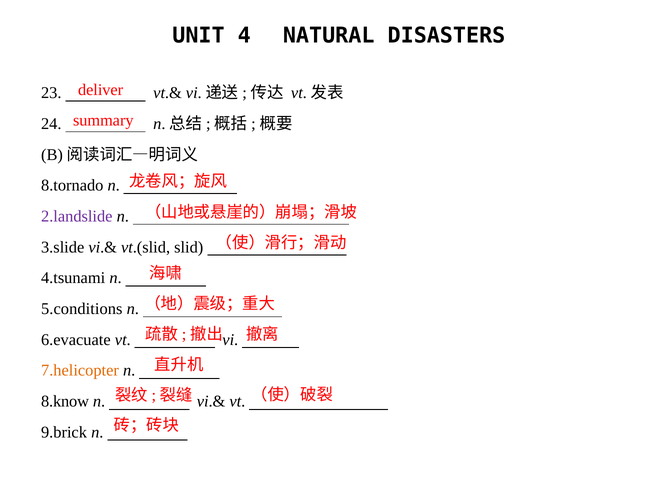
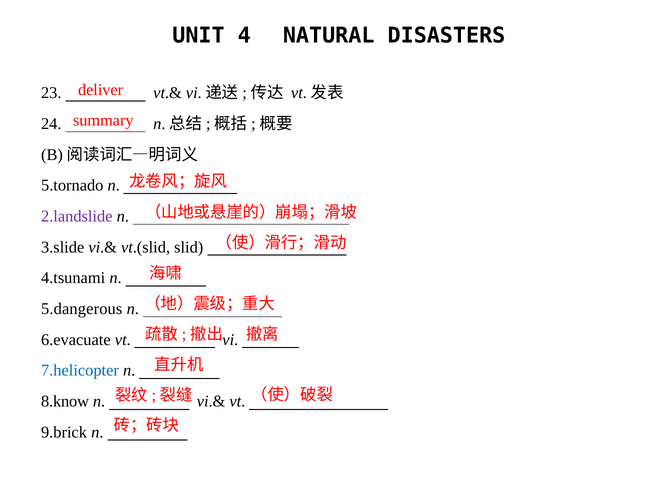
8.tornado: 8.tornado -> 5.tornado
5.conditions: 5.conditions -> 5.dangerous
7.helicopter colour: orange -> blue
